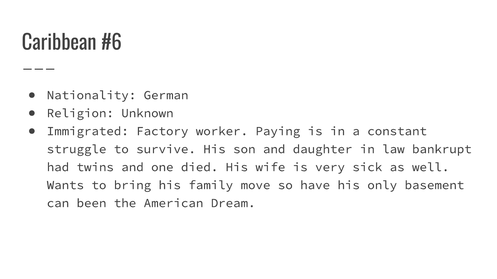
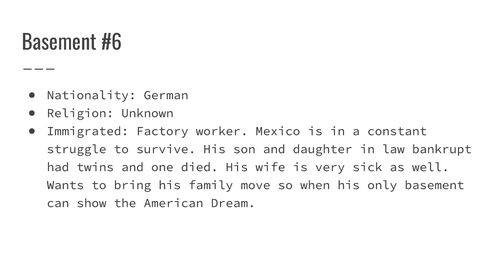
Caribbean at (59, 43): Caribbean -> Basement
Paying: Paying -> Mexico
have: have -> when
been: been -> show
